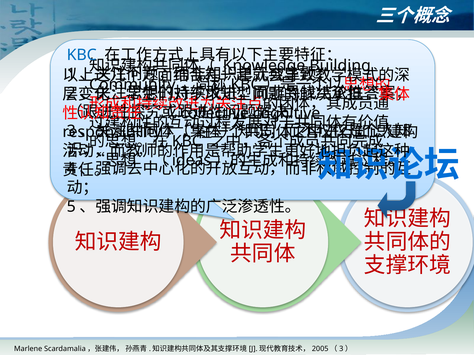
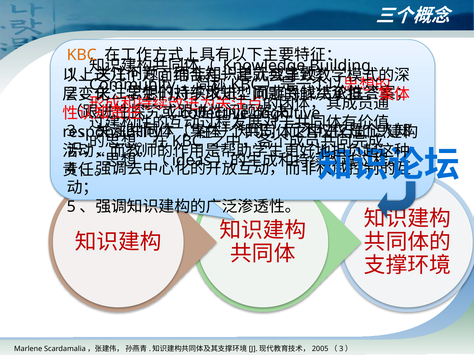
KBC at (82, 55) colour: blue -> orange
